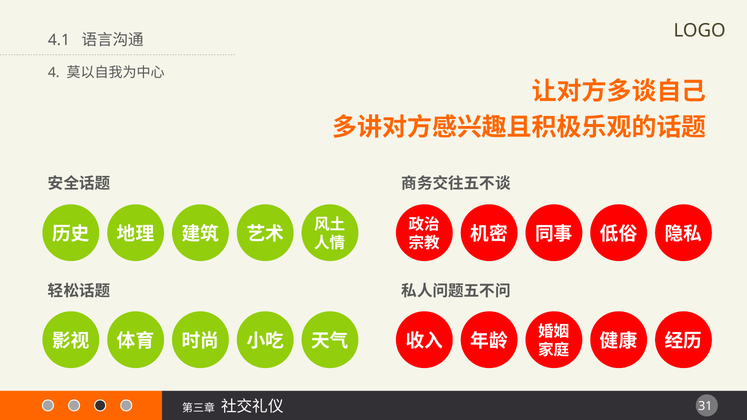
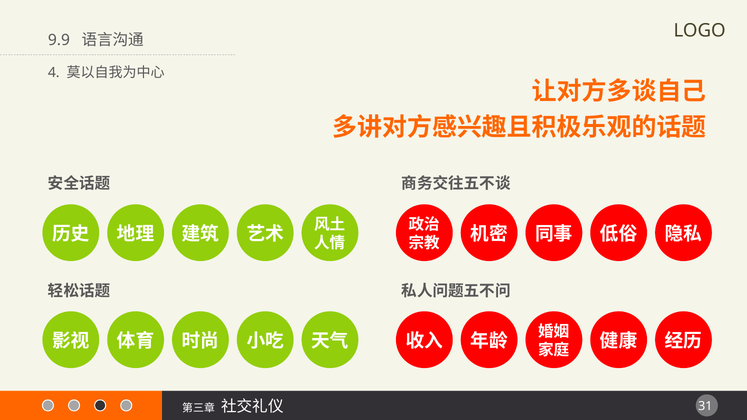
4.1: 4.1 -> 9.9
